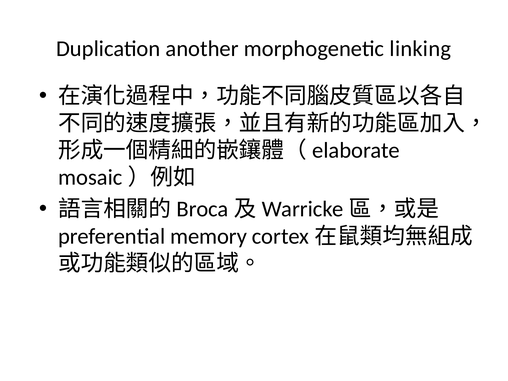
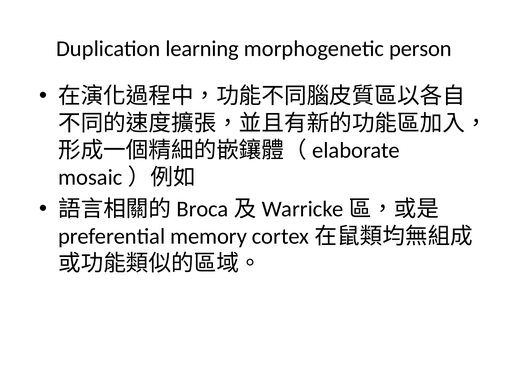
another: another -> learning
linking: linking -> person
